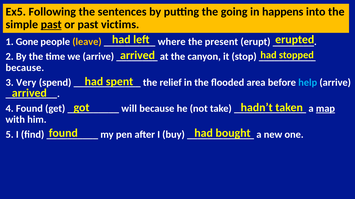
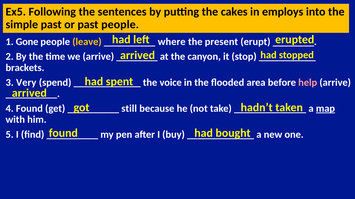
going: going -> cakes
happens: happens -> employs
past at (51, 25) underline: present -> none
past victims: victims -> people
because at (25, 68): because -> brackets
relief: relief -> voice
help colour: light blue -> pink
will: will -> still
